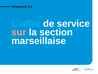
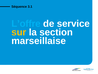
sur colour: pink -> yellow
